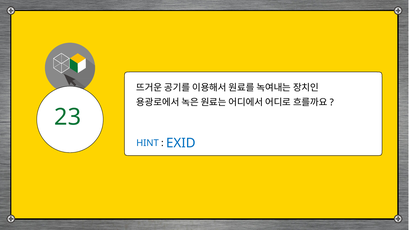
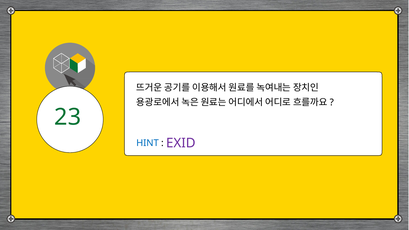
EXID colour: blue -> purple
